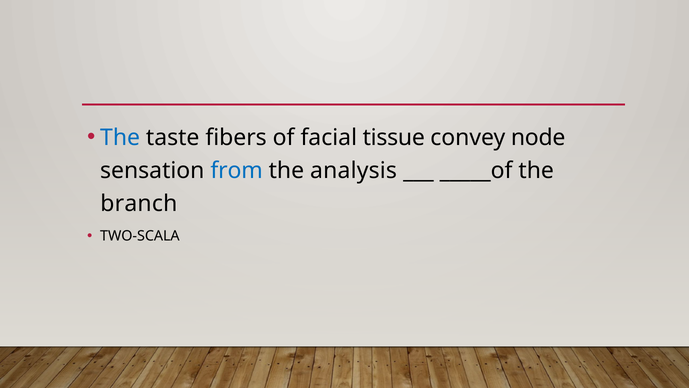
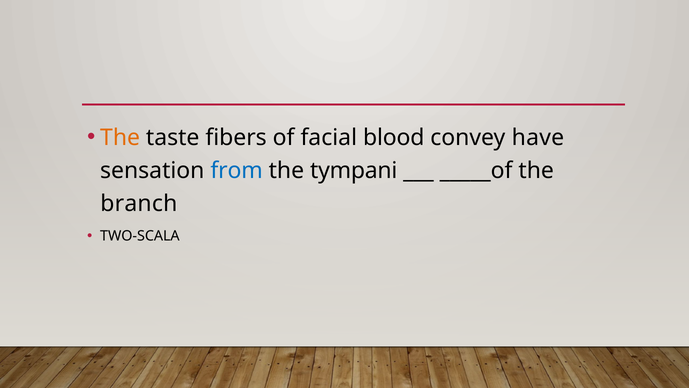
The at (120, 137) colour: blue -> orange
tissue: tissue -> blood
node: node -> have
analysis: analysis -> tympani
